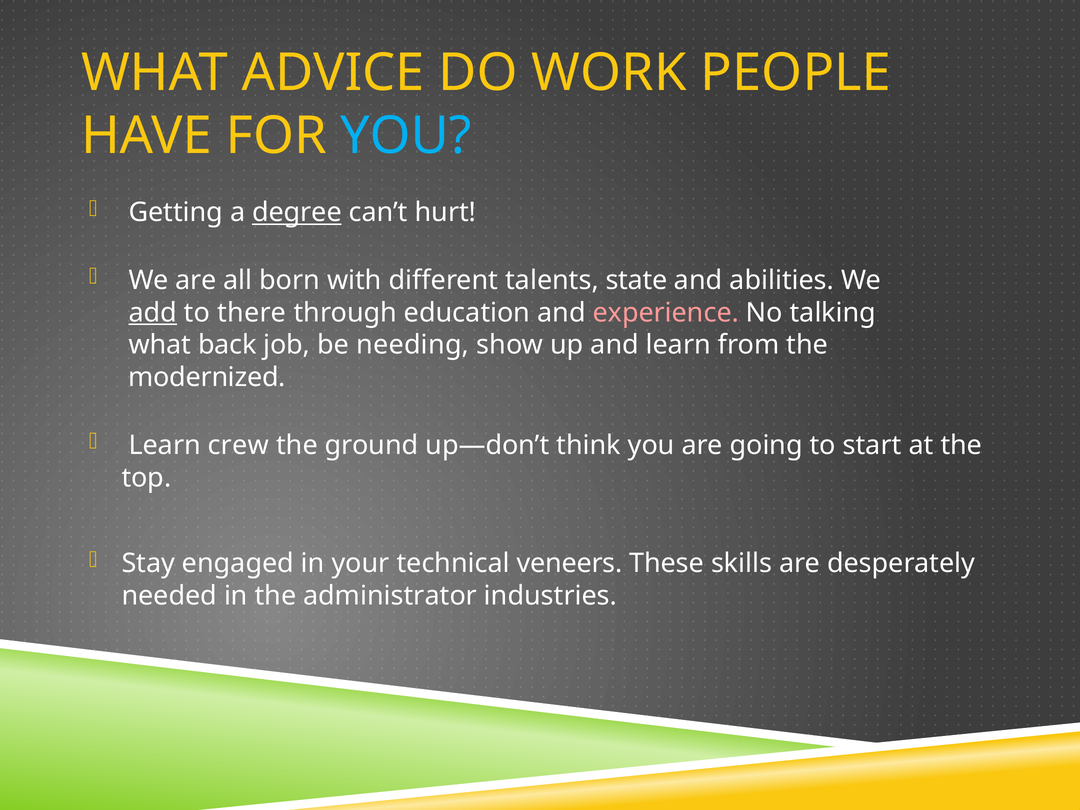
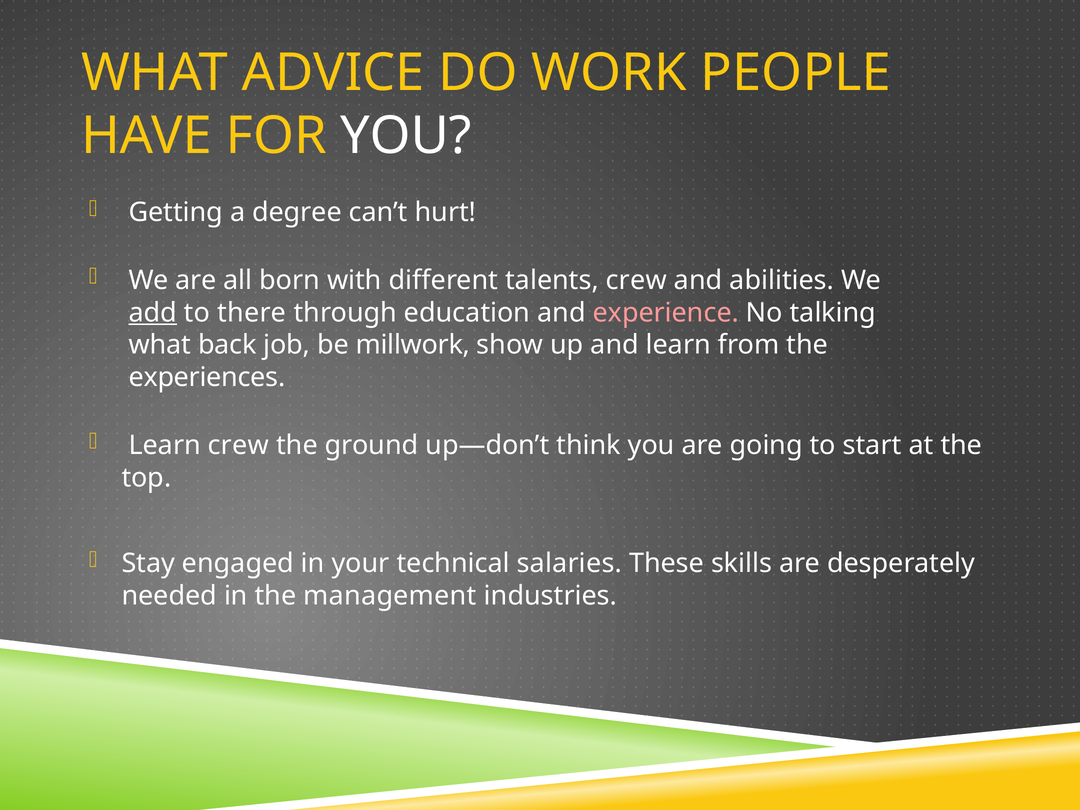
YOU at (406, 136) colour: light blue -> white
degree underline: present -> none
talents state: state -> crew
needing: needing -> millwork
modernized: modernized -> experiences
veneers: veneers -> salaries
administrator: administrator -> management
